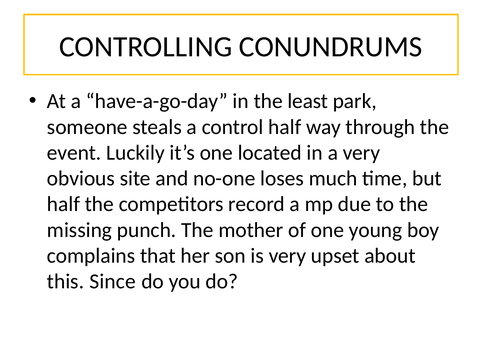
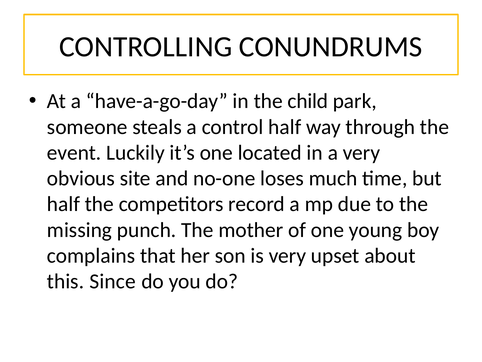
least: least -> child
